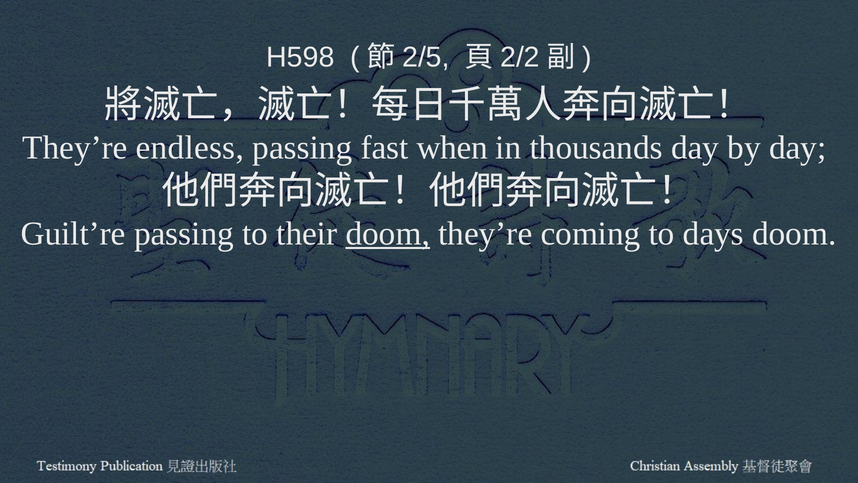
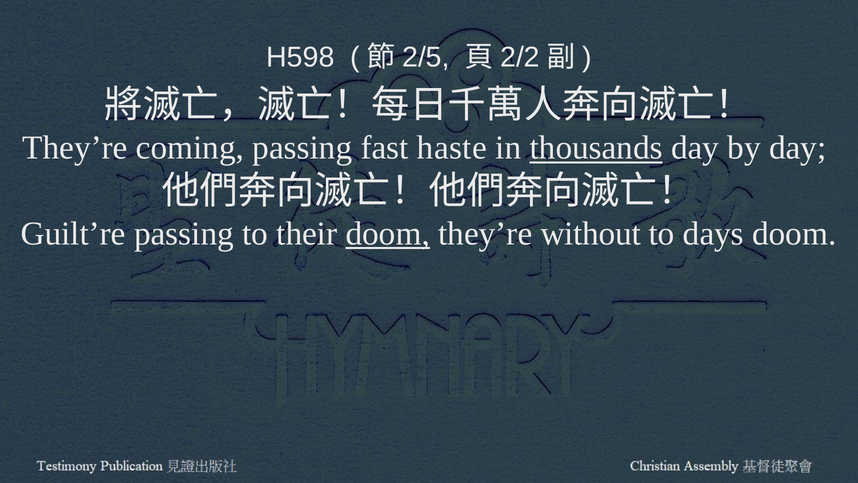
endless: endless -> coming
when: when -> haste
thousands underline: none -> present
coming: coming -> without
